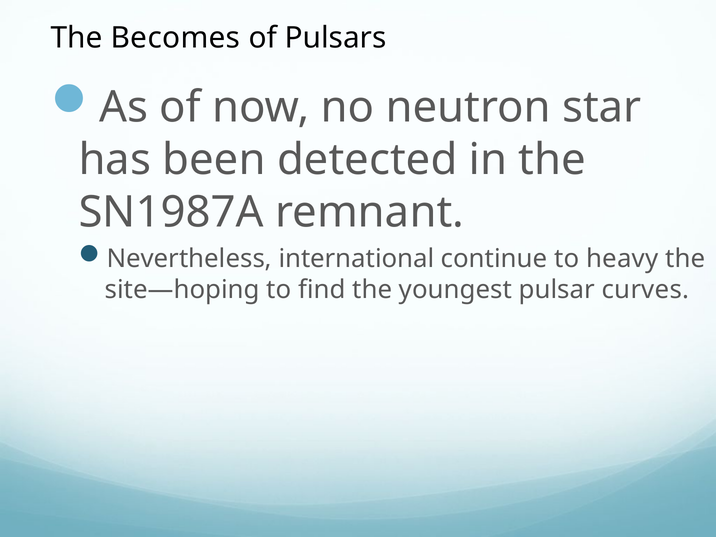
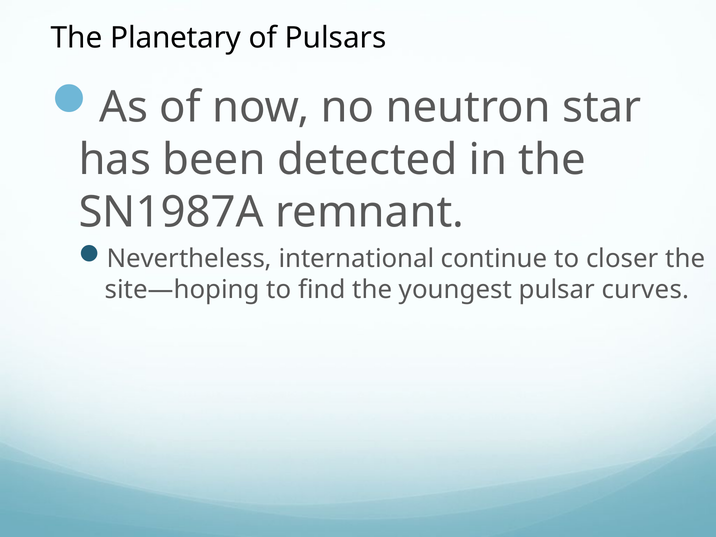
Becomes: Becomes -> Planetary
heavy: heavy -> closer
